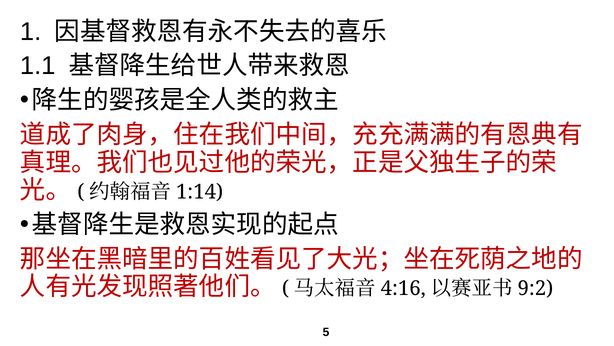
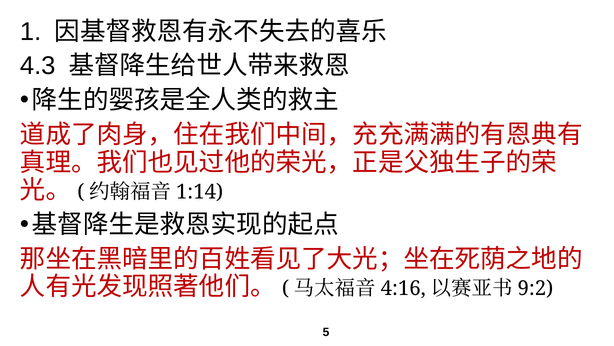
1.1: 1.1 -> 4.3
